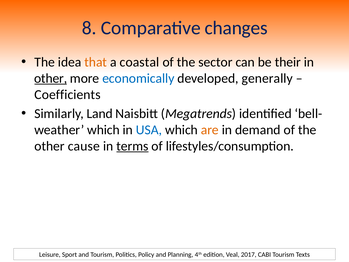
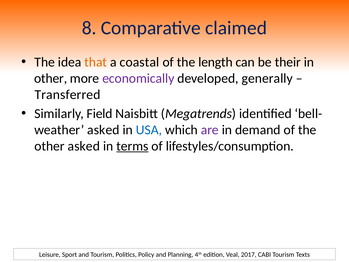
changes: changes -> claimed
sector: sector -> length
other at (51, 78) underline: present -> none
economically colour: blue -> purple
Coefficients: Coefficients -> Transferred
Land: Land -> Field
which at (103, 130): which -> asked
are colour: orange -> purple
other cause: cause -> asked
